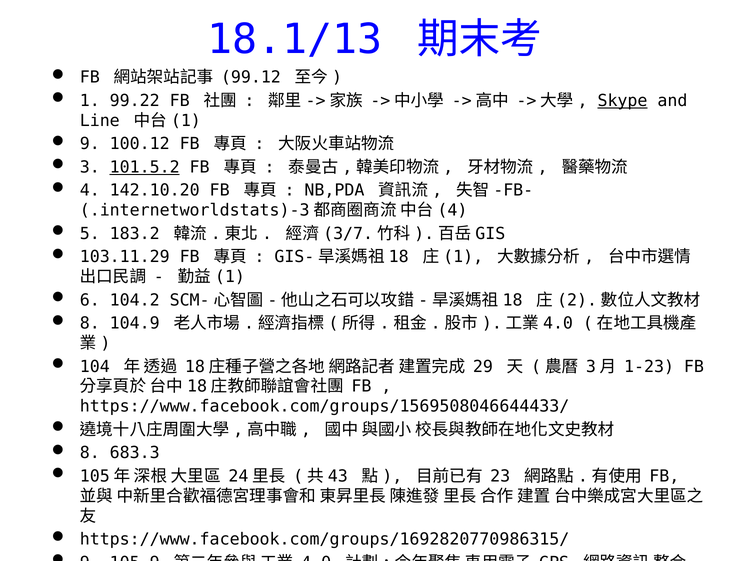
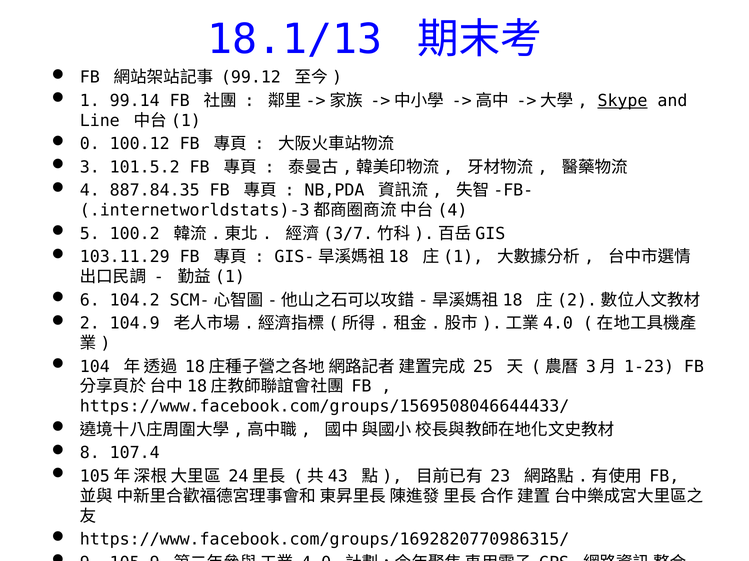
99.22: 99.22 -> 99.14
9 at (90, 144): 9 -> 0
101.5.2 underline: present -> none
142.10.20: 142.10.20 -> 887.84.35
183.2: 183.2 -> 100.2
8 at (90, 324): 8 -> 2
29: 29 -> 25
683.3: 683.3 -> 107.4
